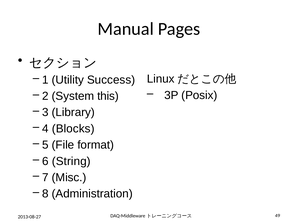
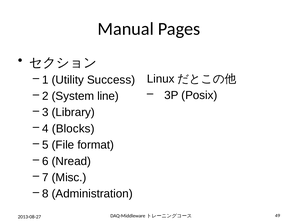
this: this -> line
String: String -> Nread
